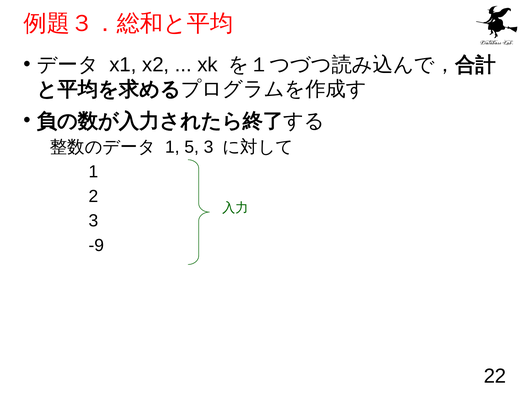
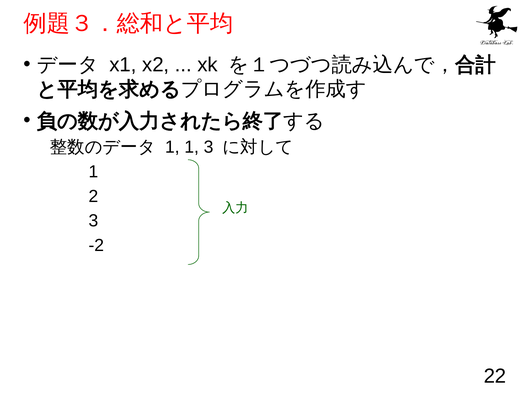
1 5: 5 -> 1
-9: -9 -> -2
